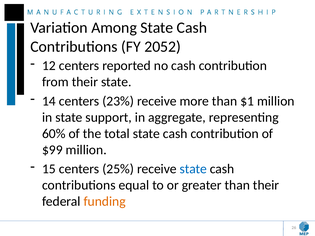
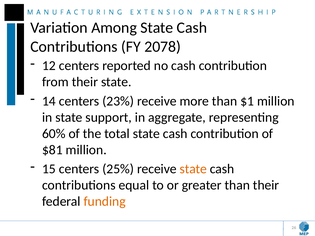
2052: 2052 -> 2078
$99: $99 -> $81
state at (193, 169) colour: blue -> orange
